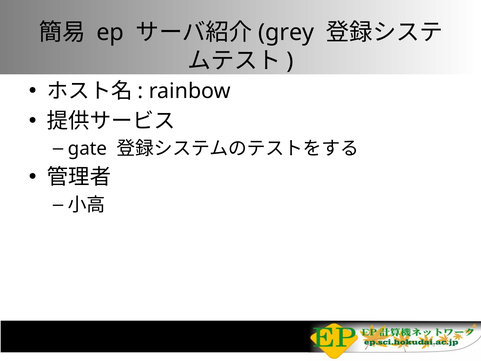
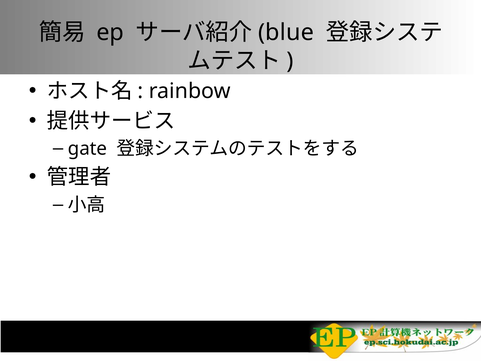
grey: grey -> blue
